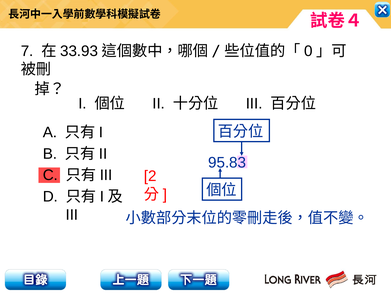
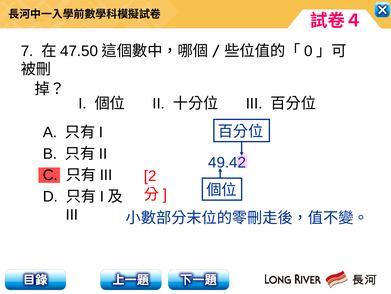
33.93: 33.93 -> 47.50
95.83: 95.83 -> 49.42
